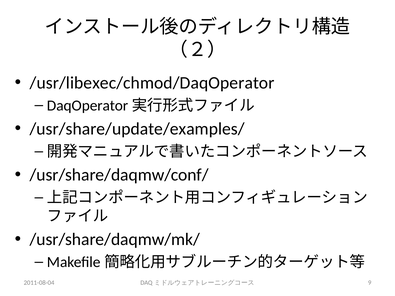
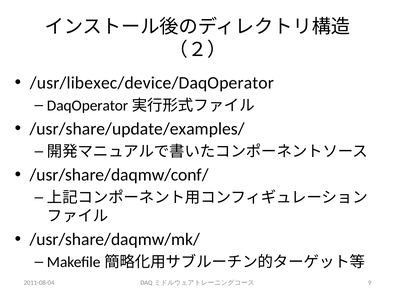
/usr/libexec/chmod/DaqOperator: /usr/libexec/chmod/DaqOperator -> /usr/libexec/device/DaqOperator
